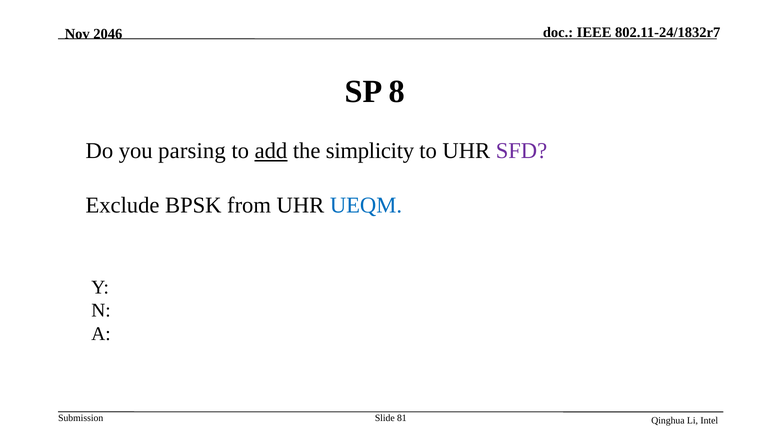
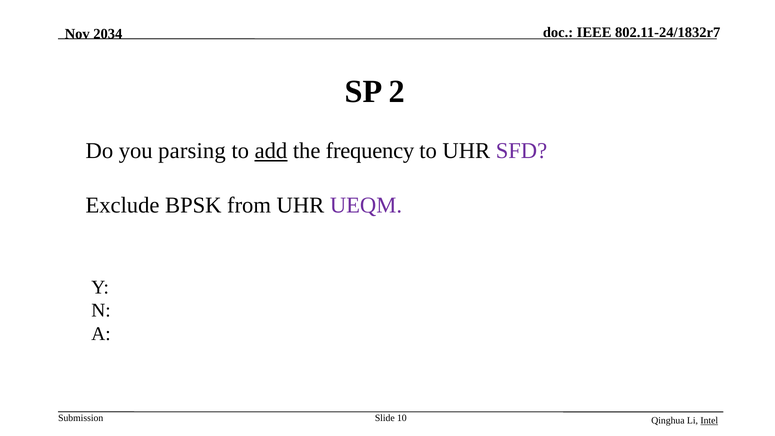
2046: 2046 -> 2034
8: 8 -> 2
simplicity: simplicity -> frequency
UEQM colour: blue -> purple
81: 81 -> 10
Intel underline: none -> present
